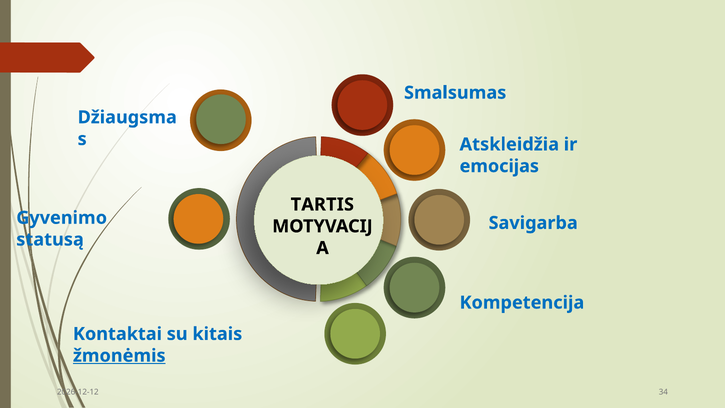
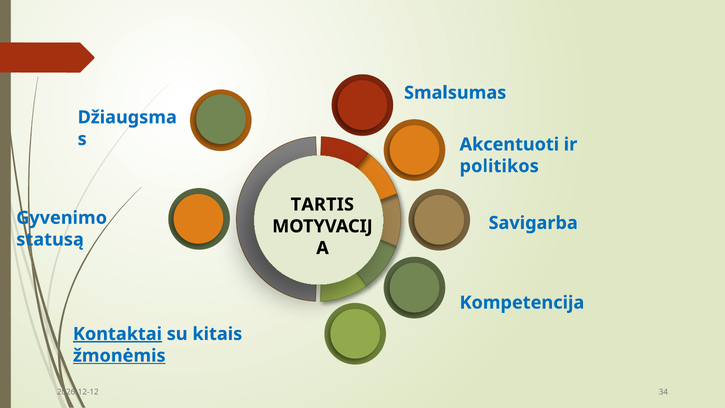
Atskleidžia: Atskleidžia -> Akcentuoti
emocijas: emocijas -> politikos
Kontaktai underline: none -> present
